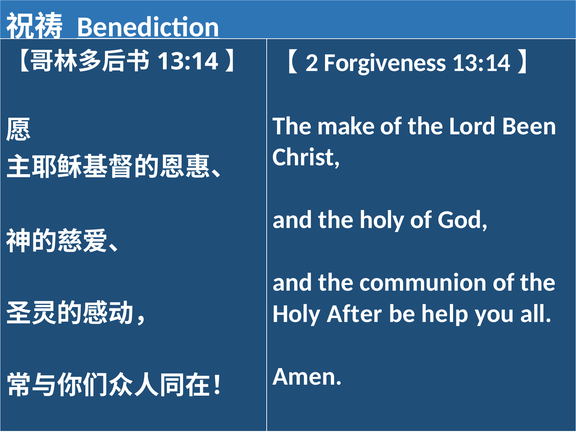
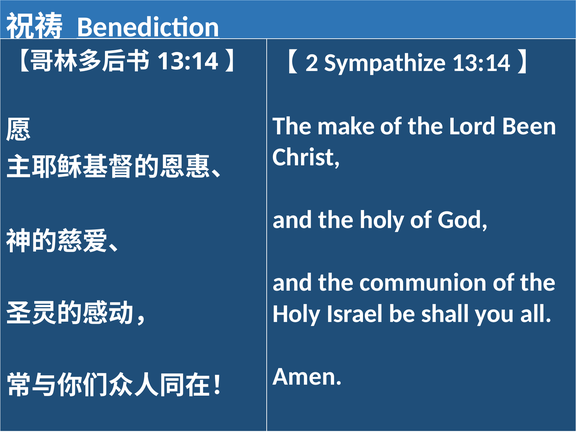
Forgiveness: Forgiveness -> Sympathize
After: After -> Israel
help: help -> shall
